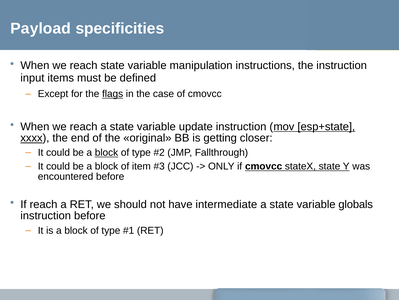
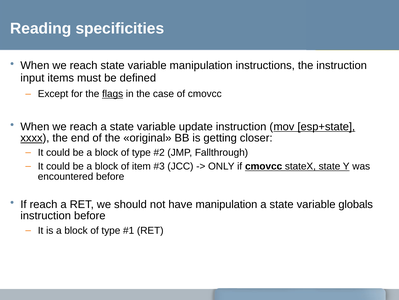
Payload: Payload -> Reading
block at (107, 152) underline: present -> none
have intermediate: intermediate -> manipulation
